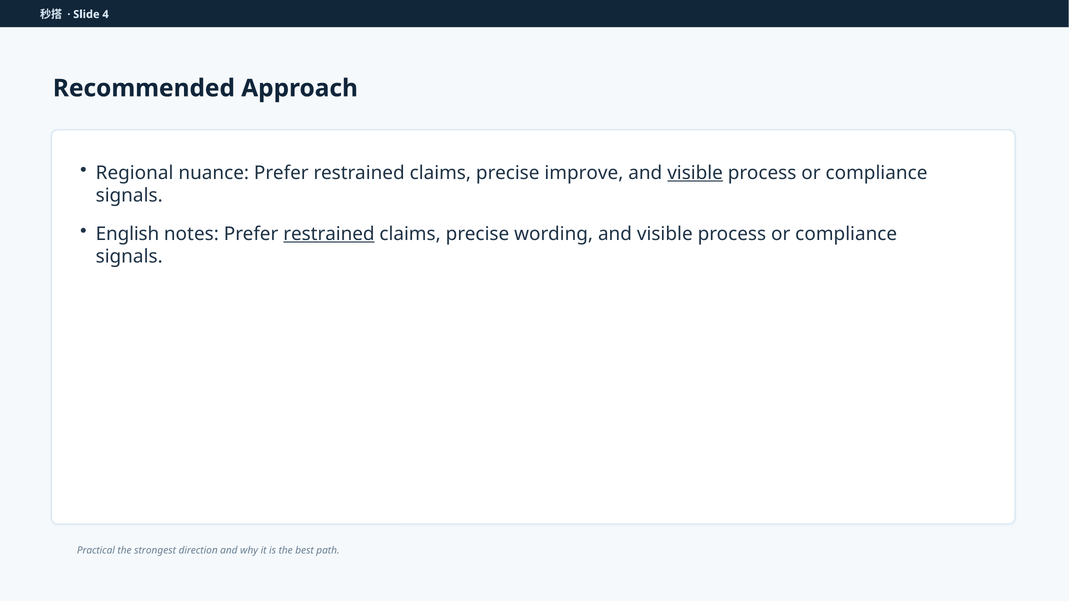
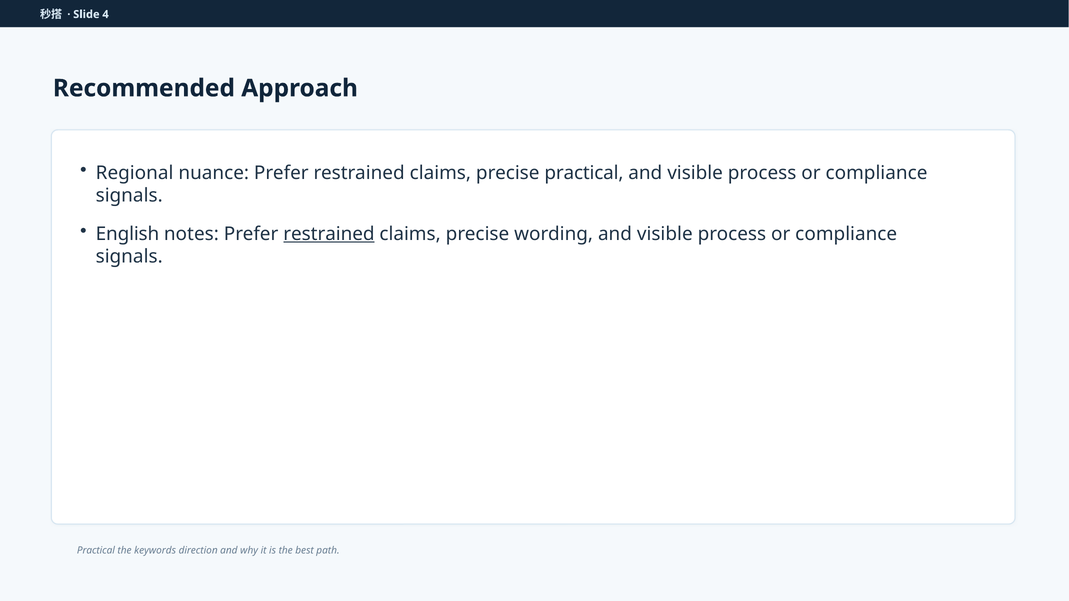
precise improve: improve -> practical
visible at (695, 173) underline: present -> none
strongest: strongest -> keywords
